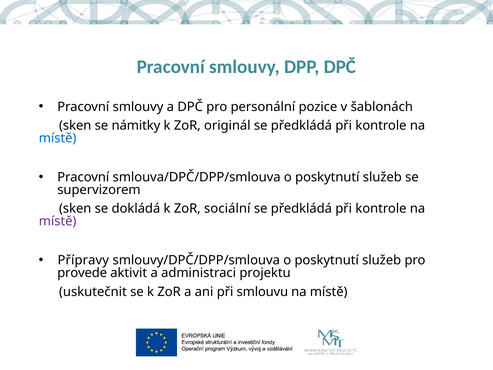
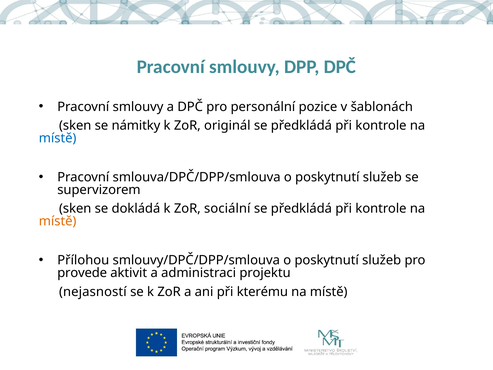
místě at (58, 221) colour: purple -> orange
Přípravy: Přípravy -> Přílohou
uskutečnit: uskutečnit -> nejasností
smlouvu: smlouvu -> kterému
